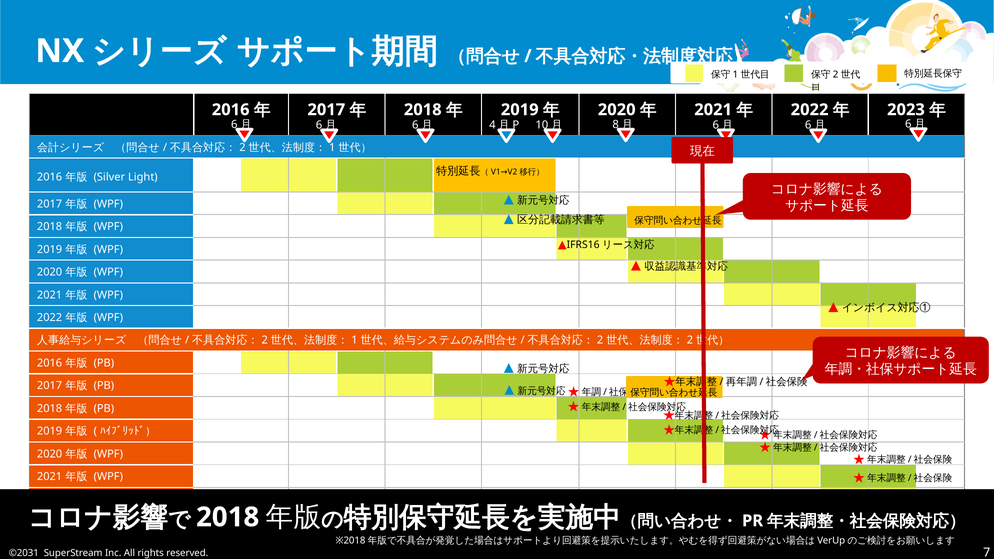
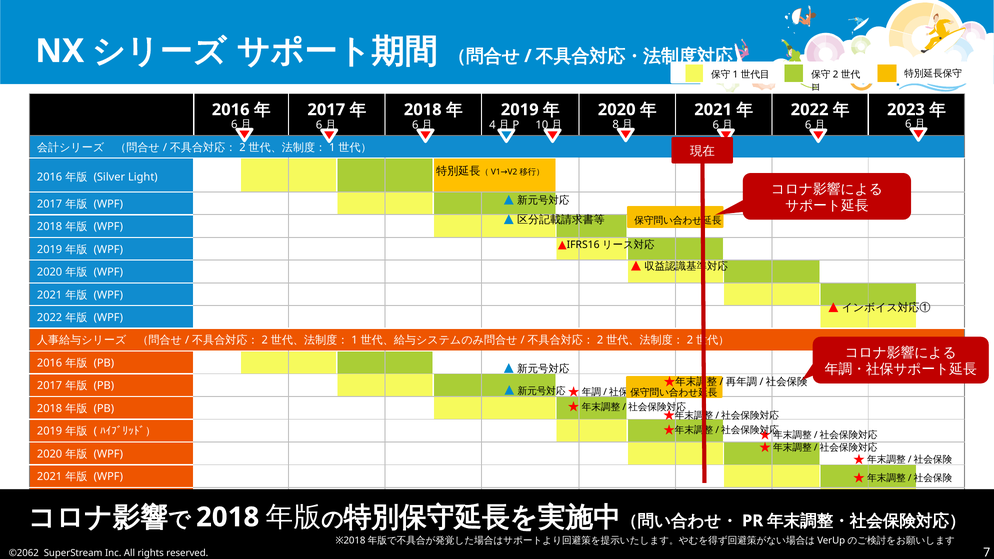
©2031: ©2031 -> ©2062
